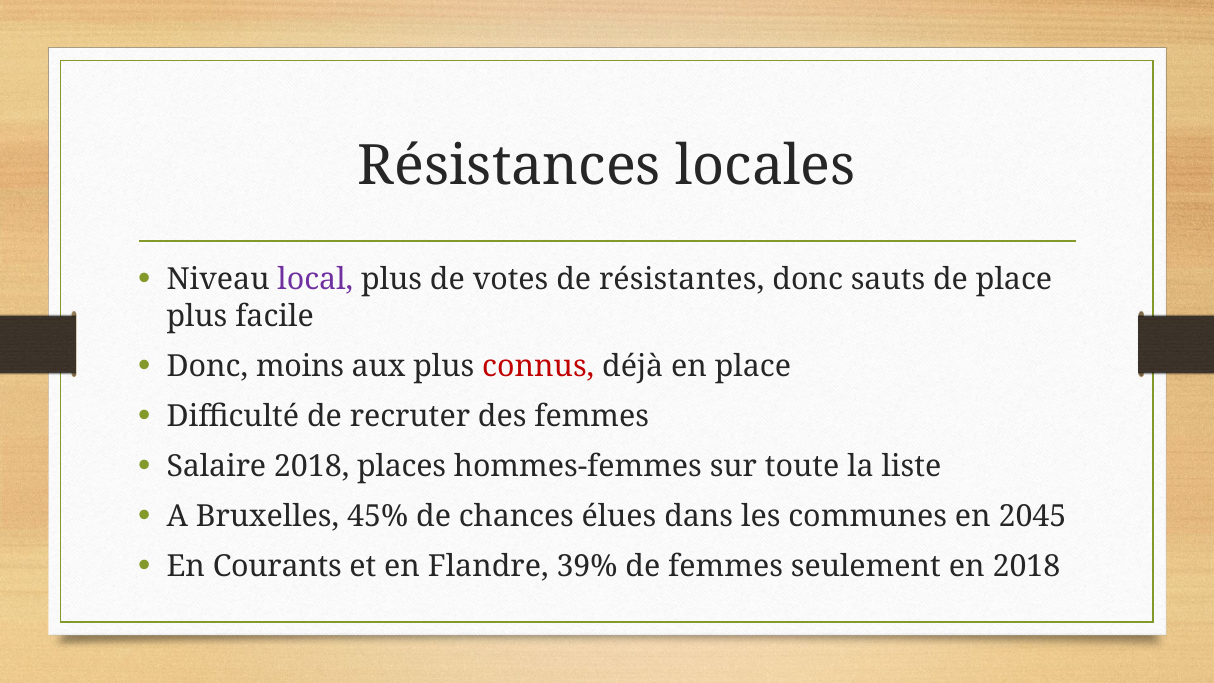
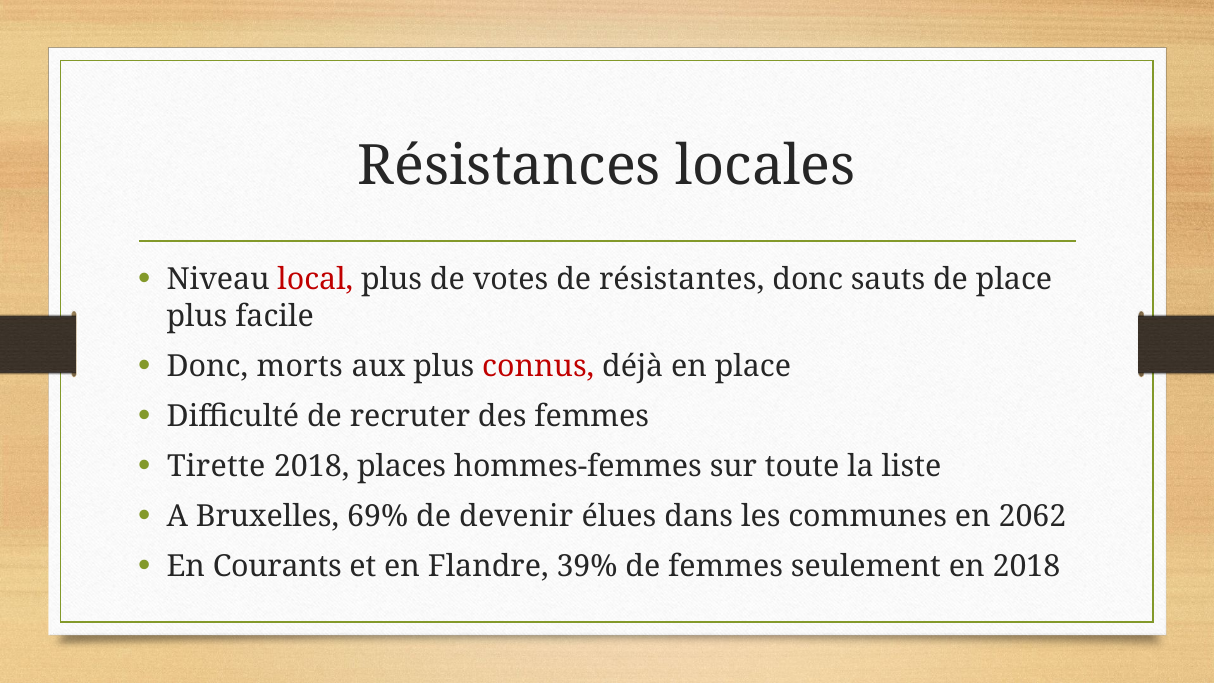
local colour: purple -> red
moins: moins -> morts
Salaire: Salaire -> Tirette
45%: 45% -> 69%
chances: chances -> devenir
2045: 2045 -> 2062
